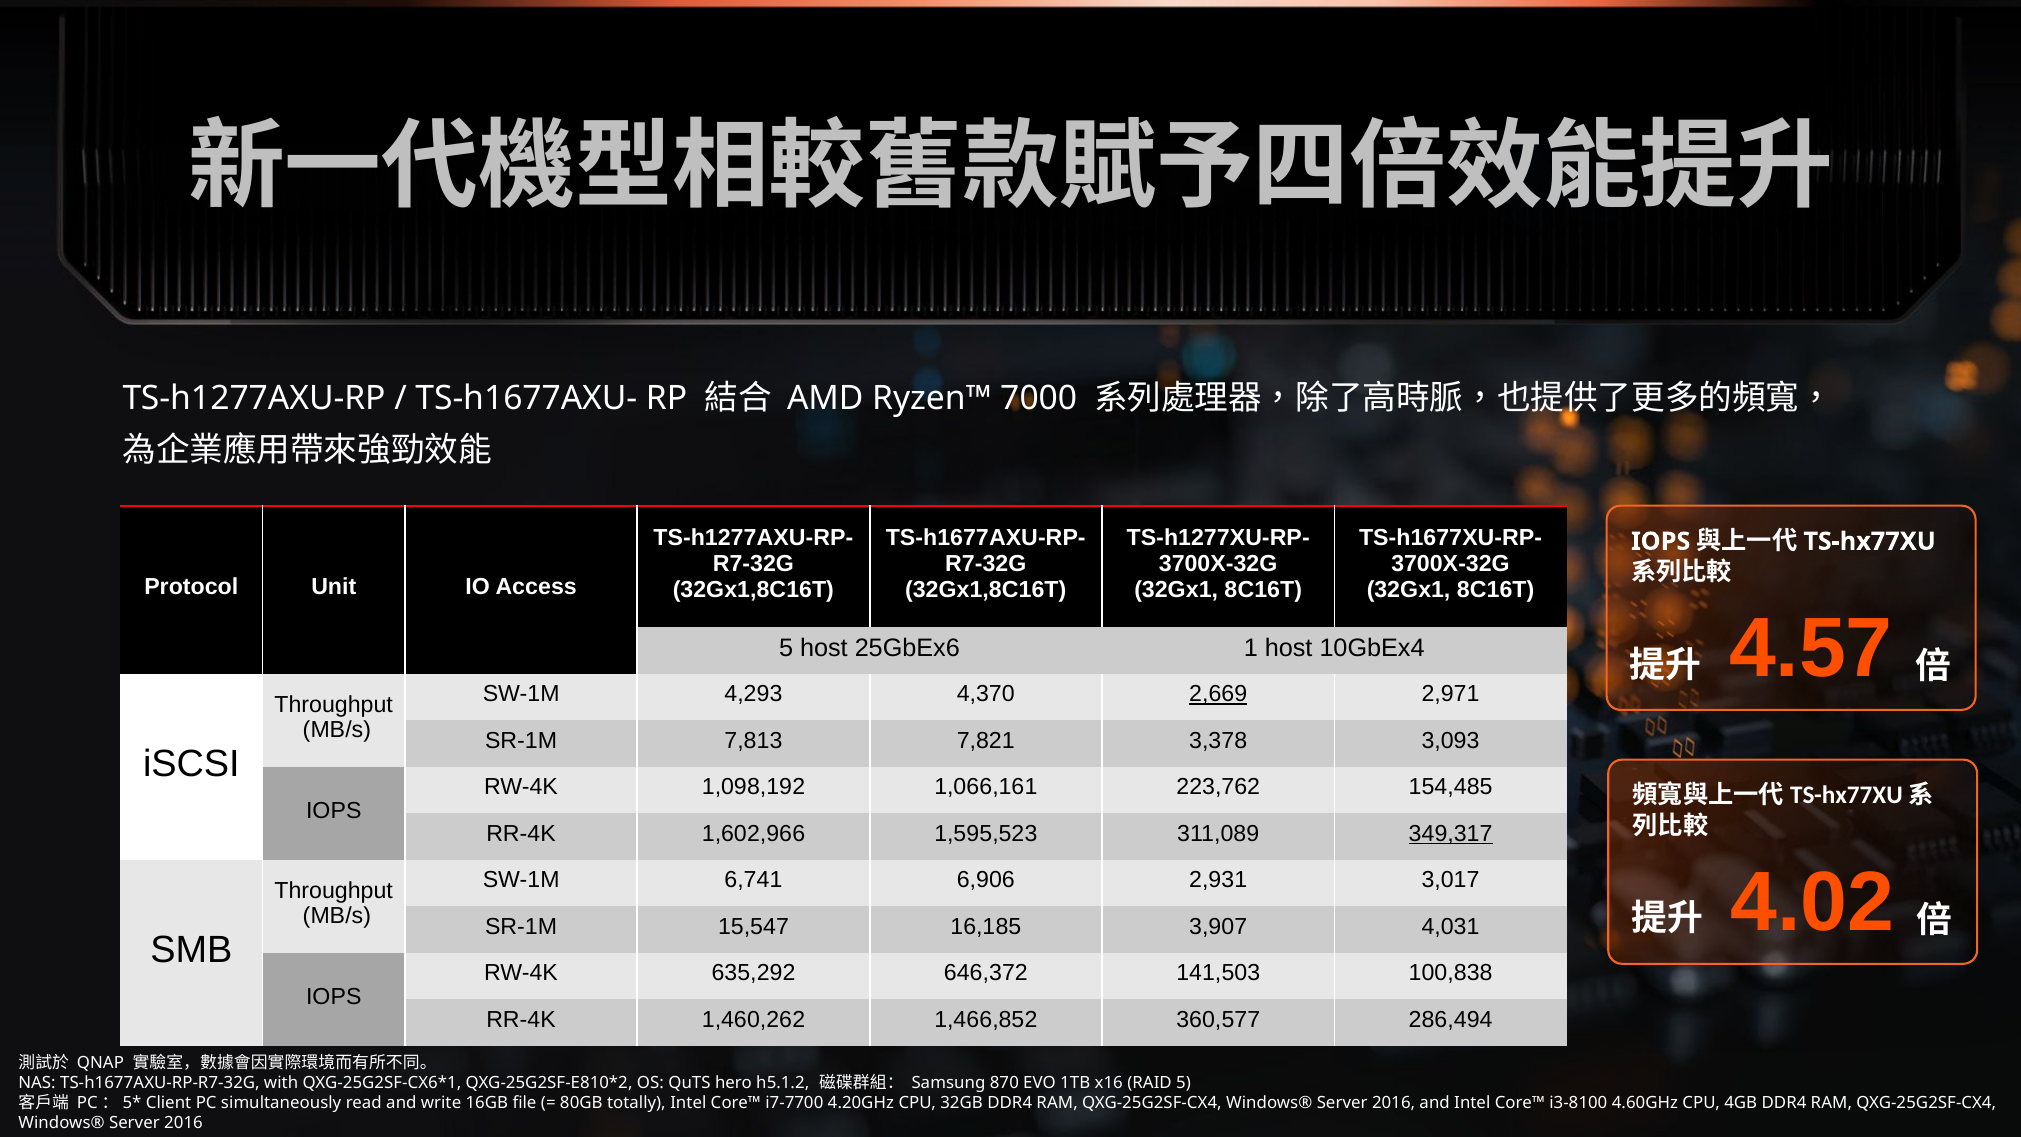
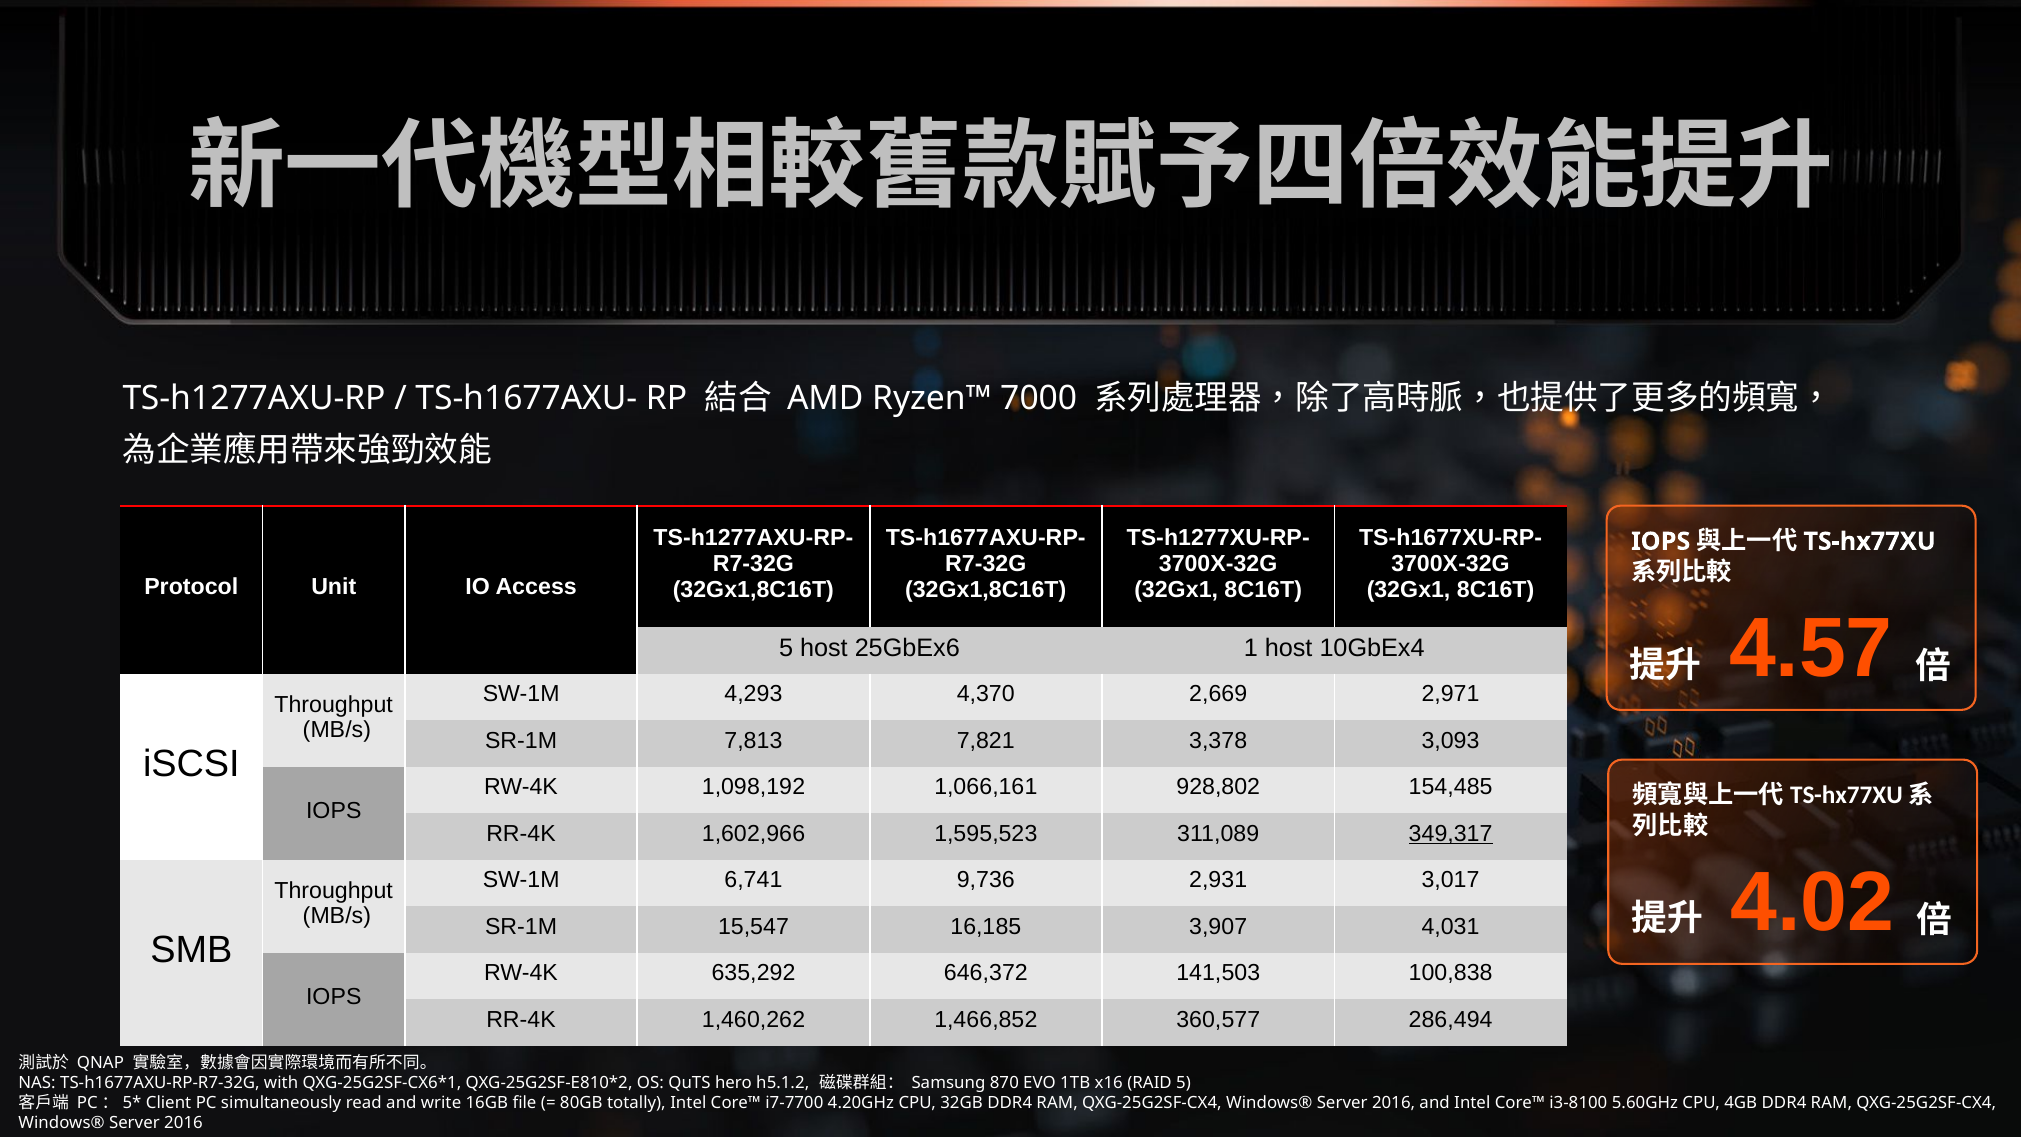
2,669 underline: present -> none
223,762: 223,762 -> 928,802
6,906: 6,906 -> 9,736
4.60GHz: 4.60GHz -> 5.60GHz
